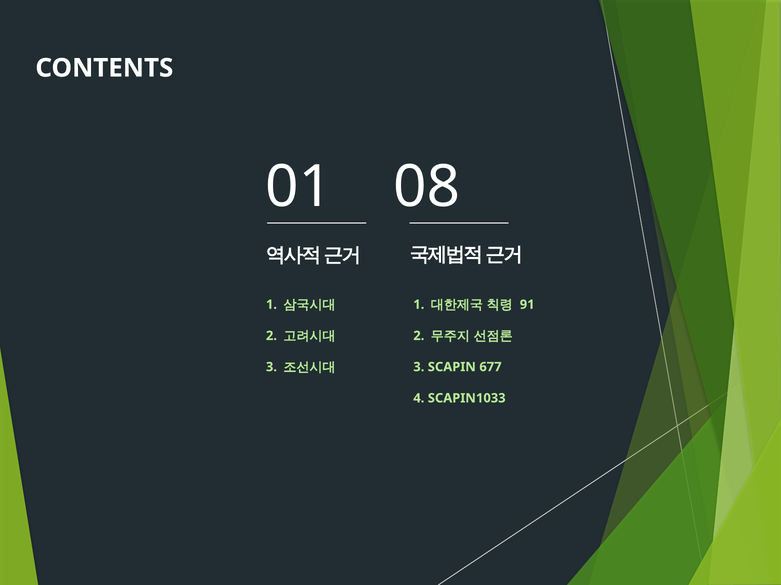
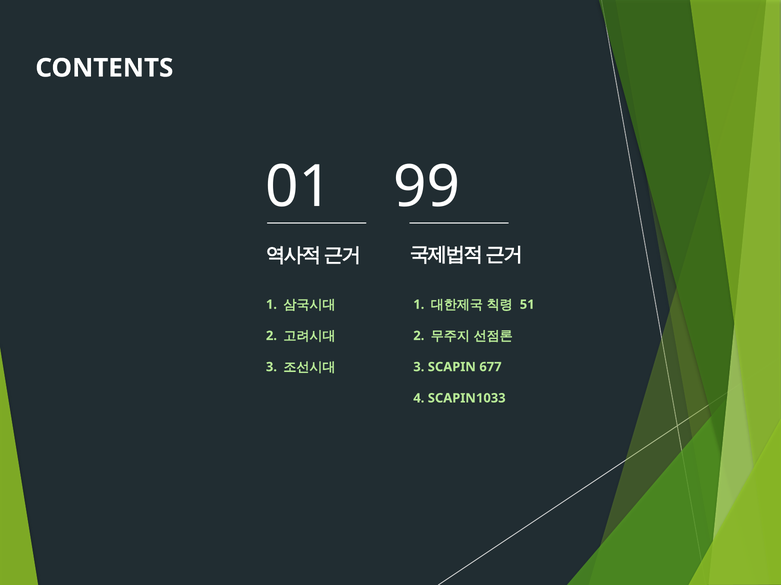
08: 08 -> 99
91: 91 -> 51
